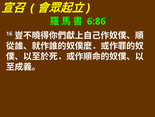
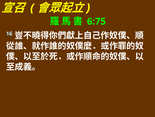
6:86: 6:86 -> 6:75
